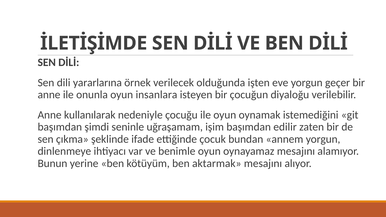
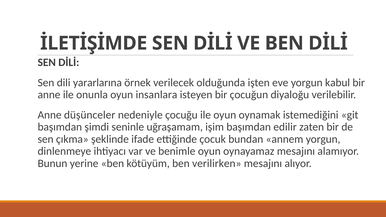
geçer: geçer -> kabul
kullanılarak: kullanılarak -> düşünceler
aktarmak: aktarmak -> verilirken
